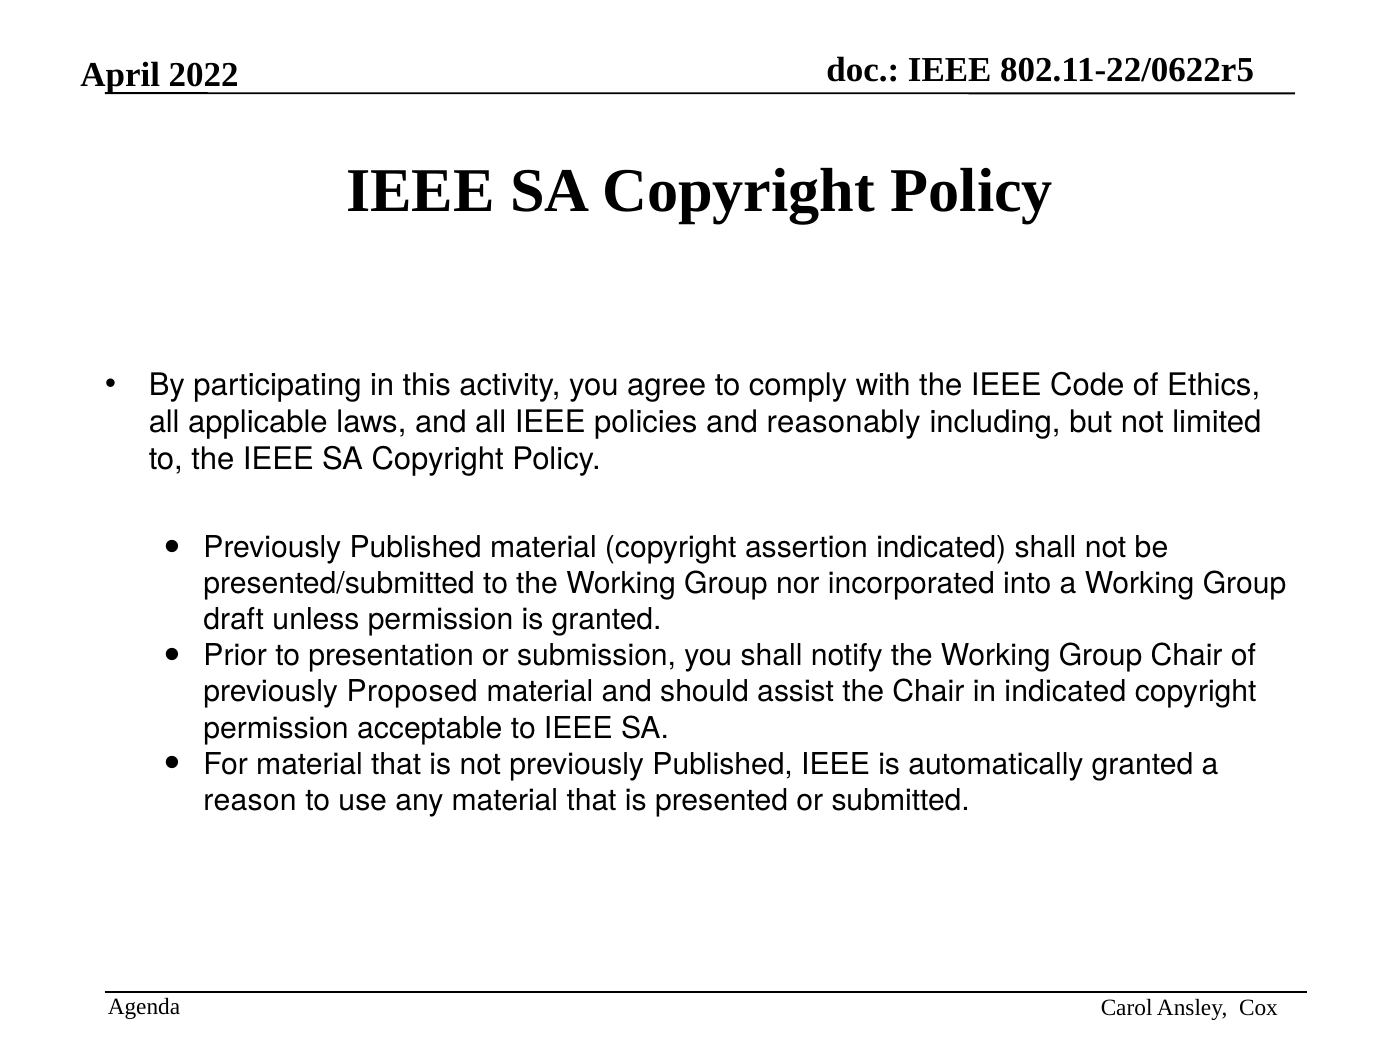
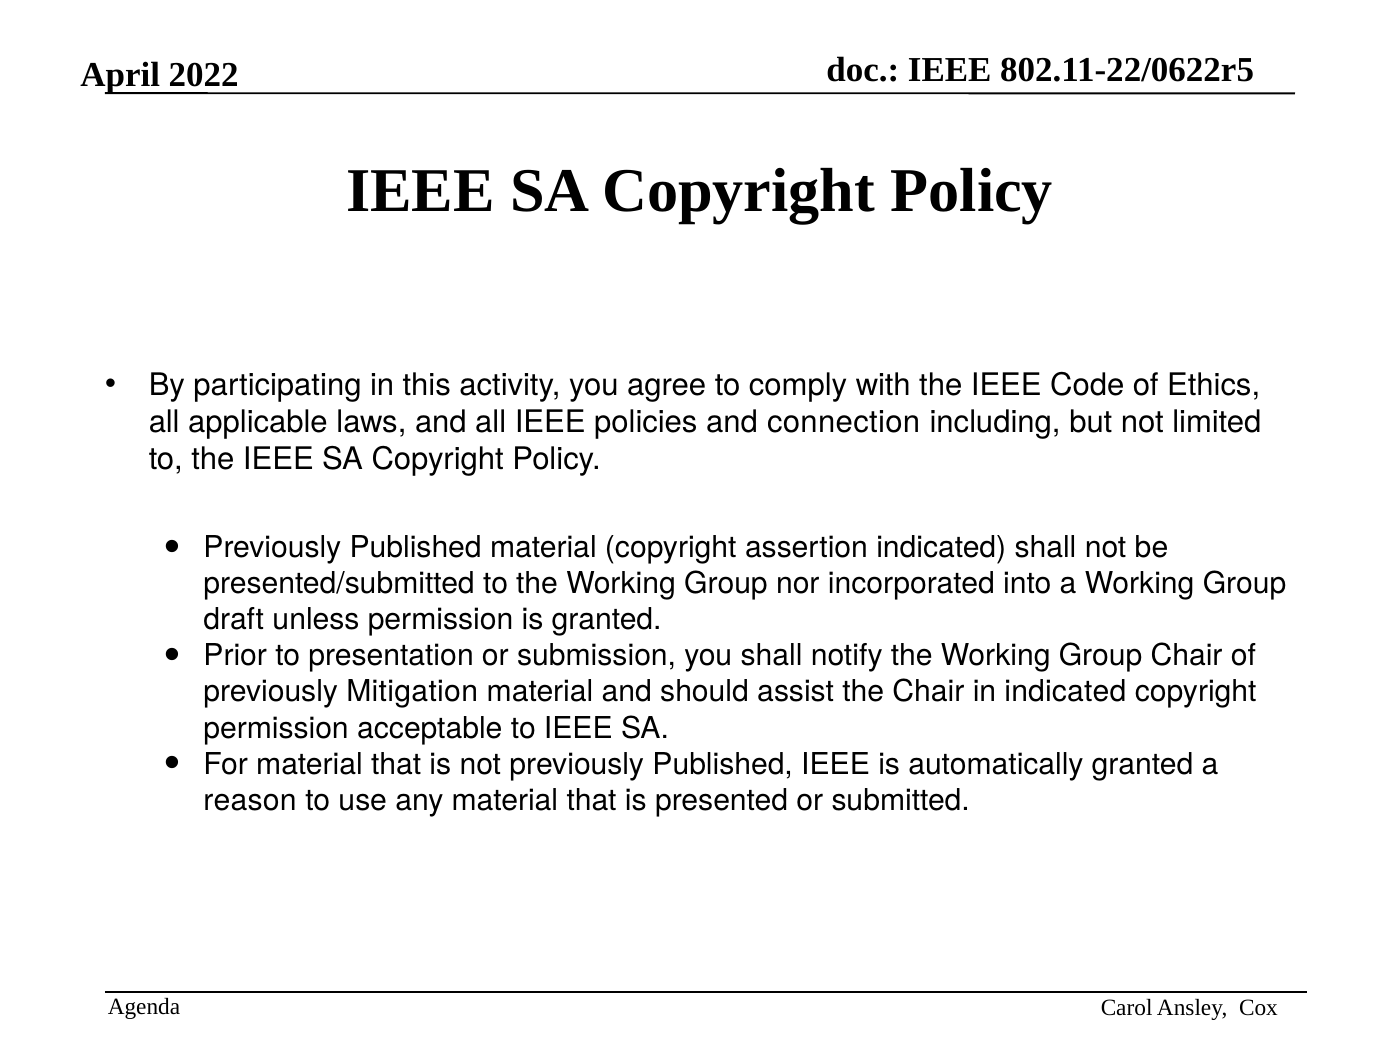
reasonably: reasonably -> connection
Proposed: Proposed -> Mitigation
